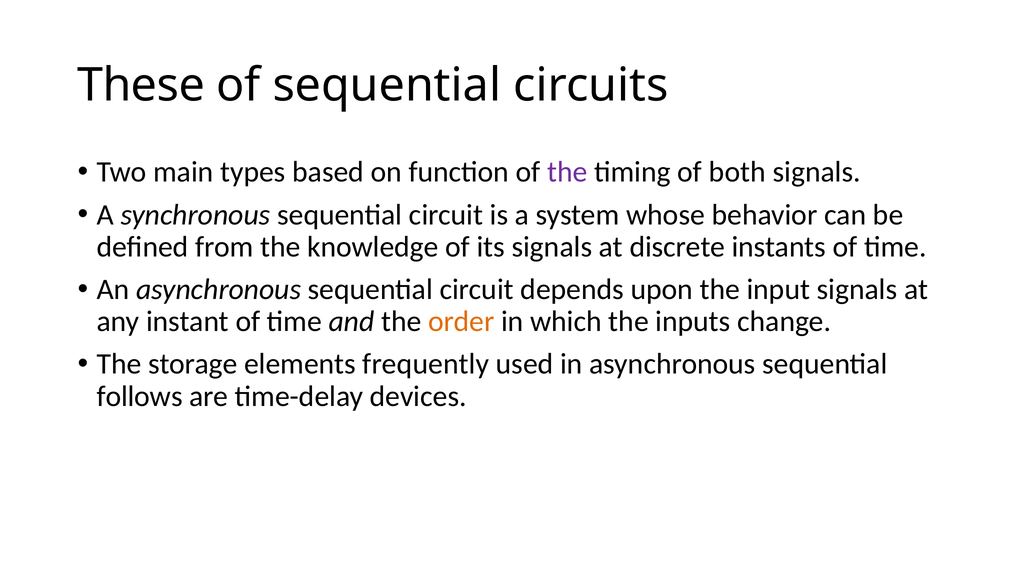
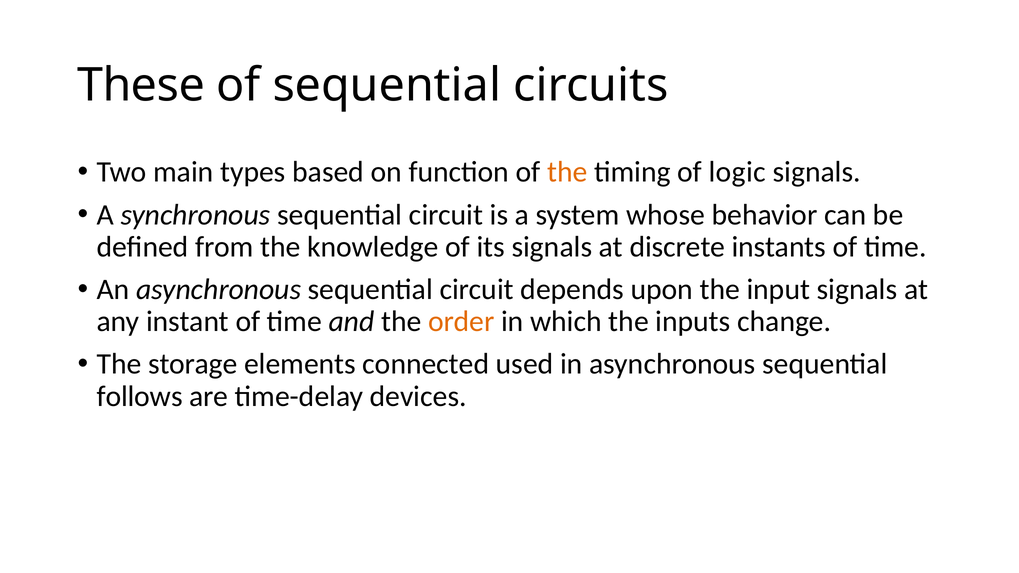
the at (567, 172) colour: purple -> orange
both: both -> logic
frequently: frequently -> connected
